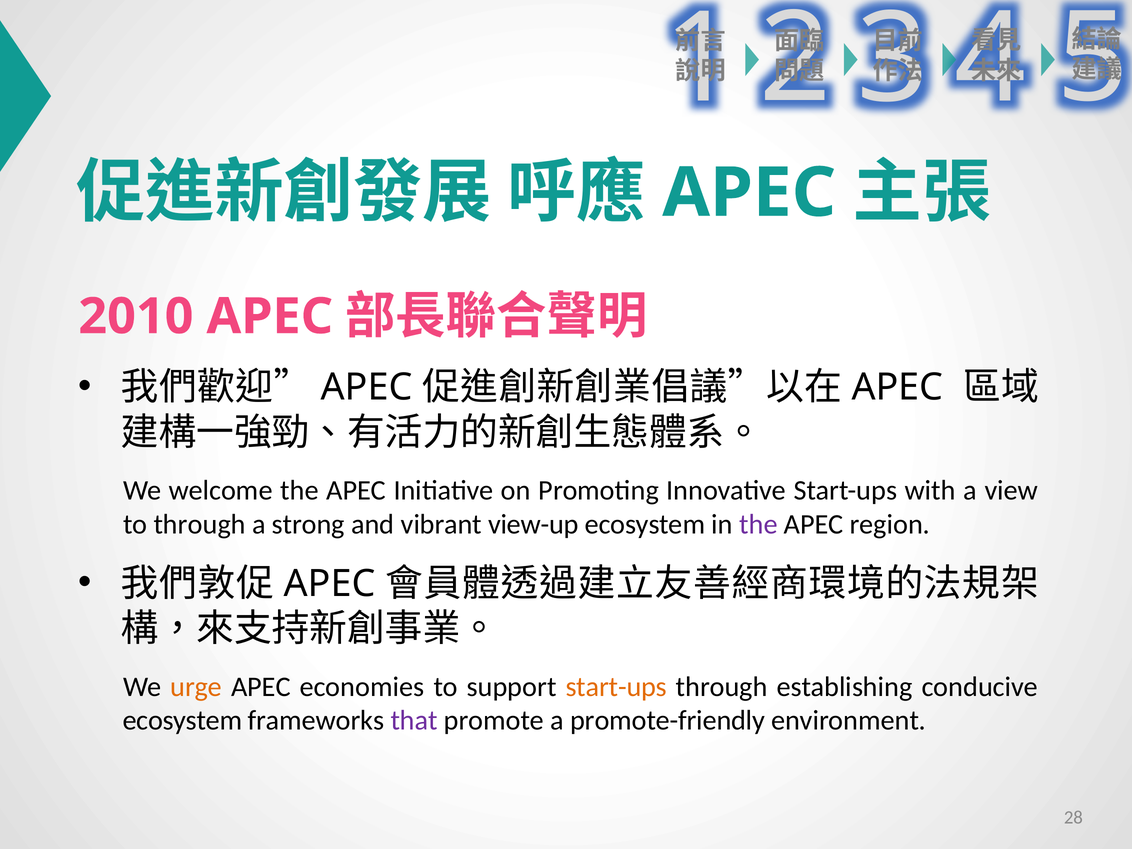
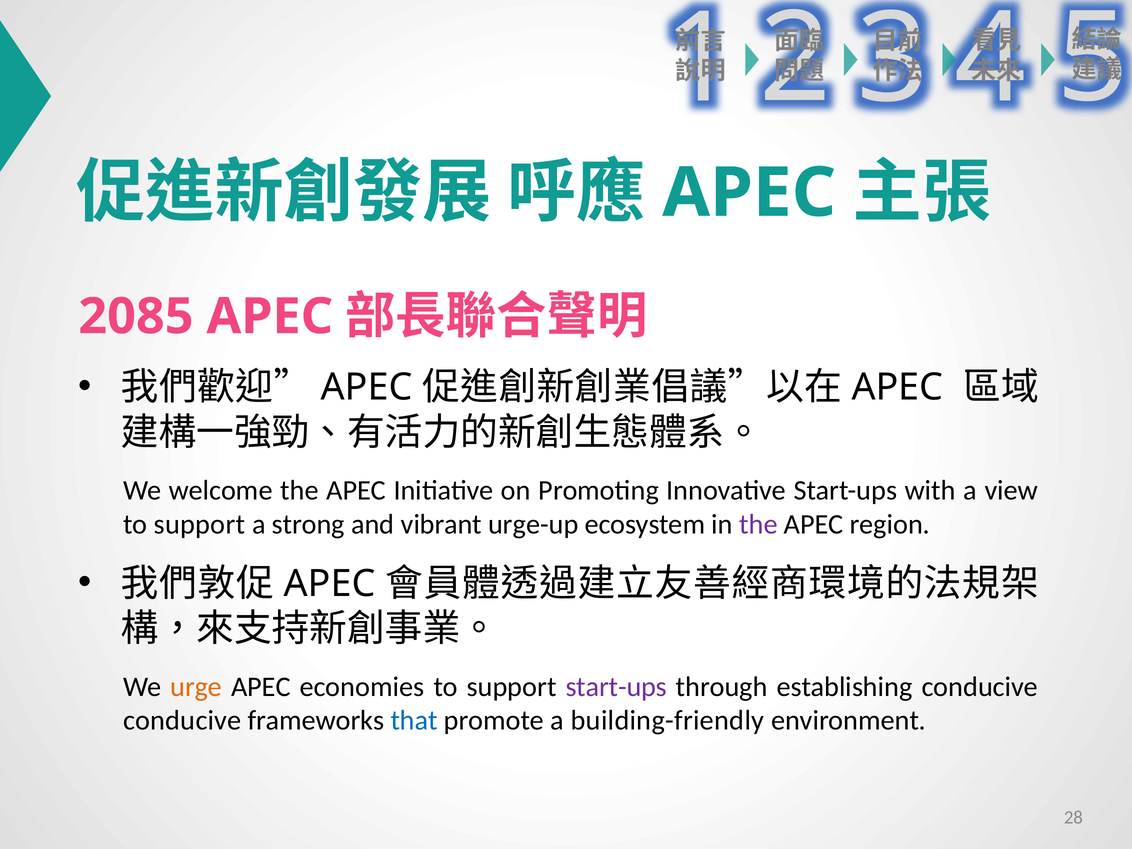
2010: 2010 -> 2085
through at (200, 524): through -> support
view-up: view-up -> urge-up
start-ups at (616, 687) colour: orange -> purple
ecosystem at (182, 721): ecosystem -> conducive
that colour: purple -> blue
promote-friendly: promote-friendly -> building-friendly
